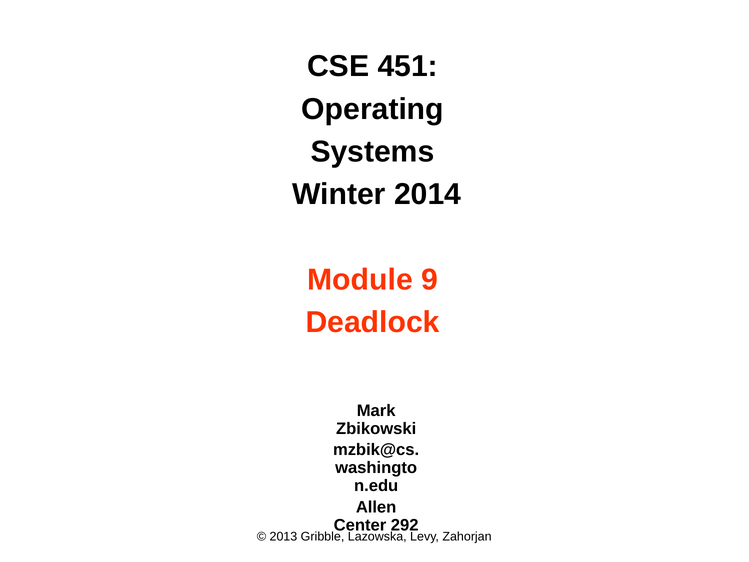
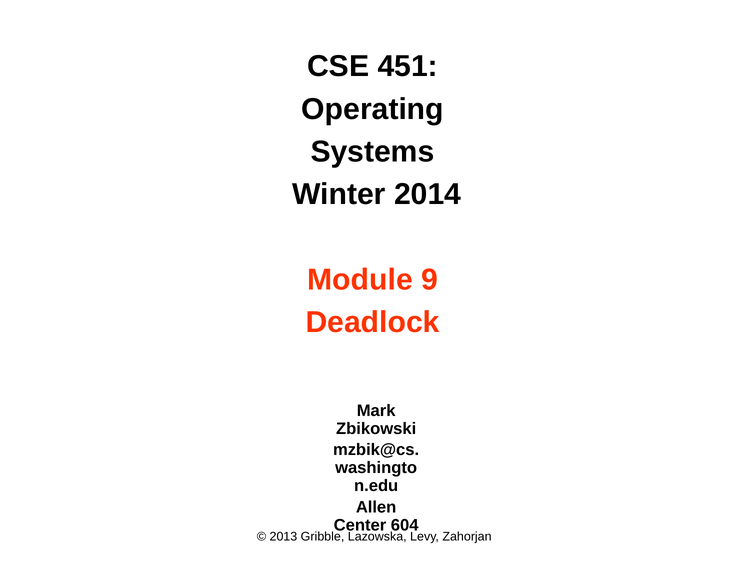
292: 292 -> 604
